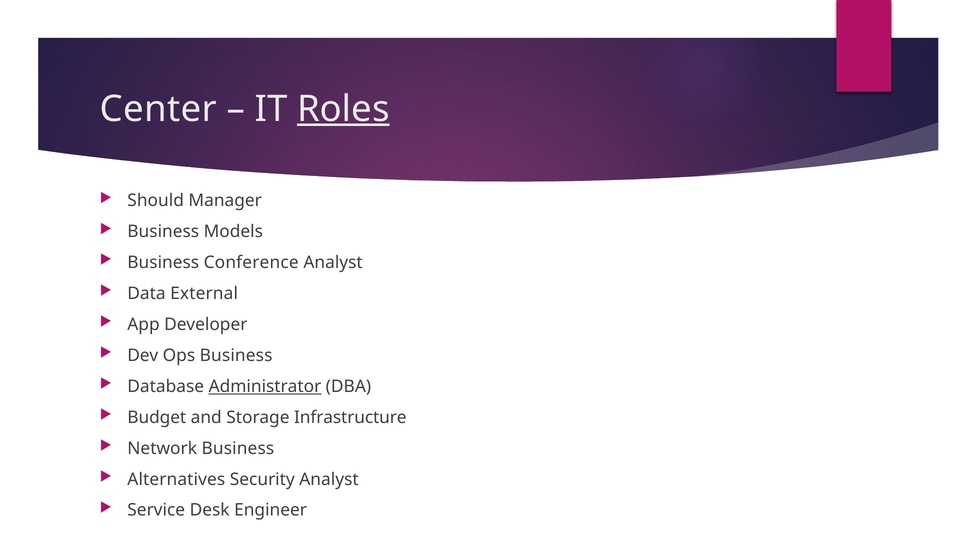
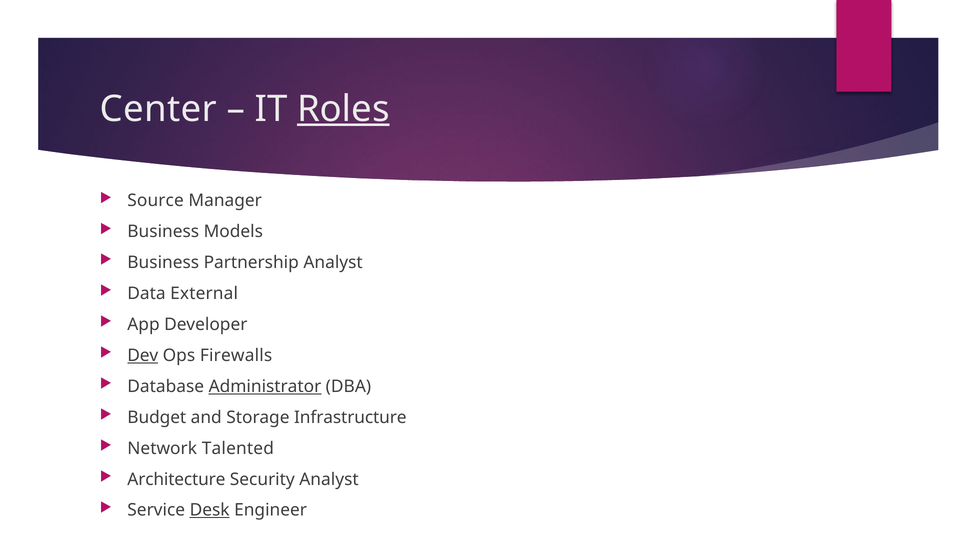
Should: Should -> Source
Conference: Conference -> Partnership
Dev underline: none -> present
Ops Business: Business -> Firewalls
Network Business: Business -> Talented
Alternatives: Alternatives -> Architecture
Desk underline: none -> present
